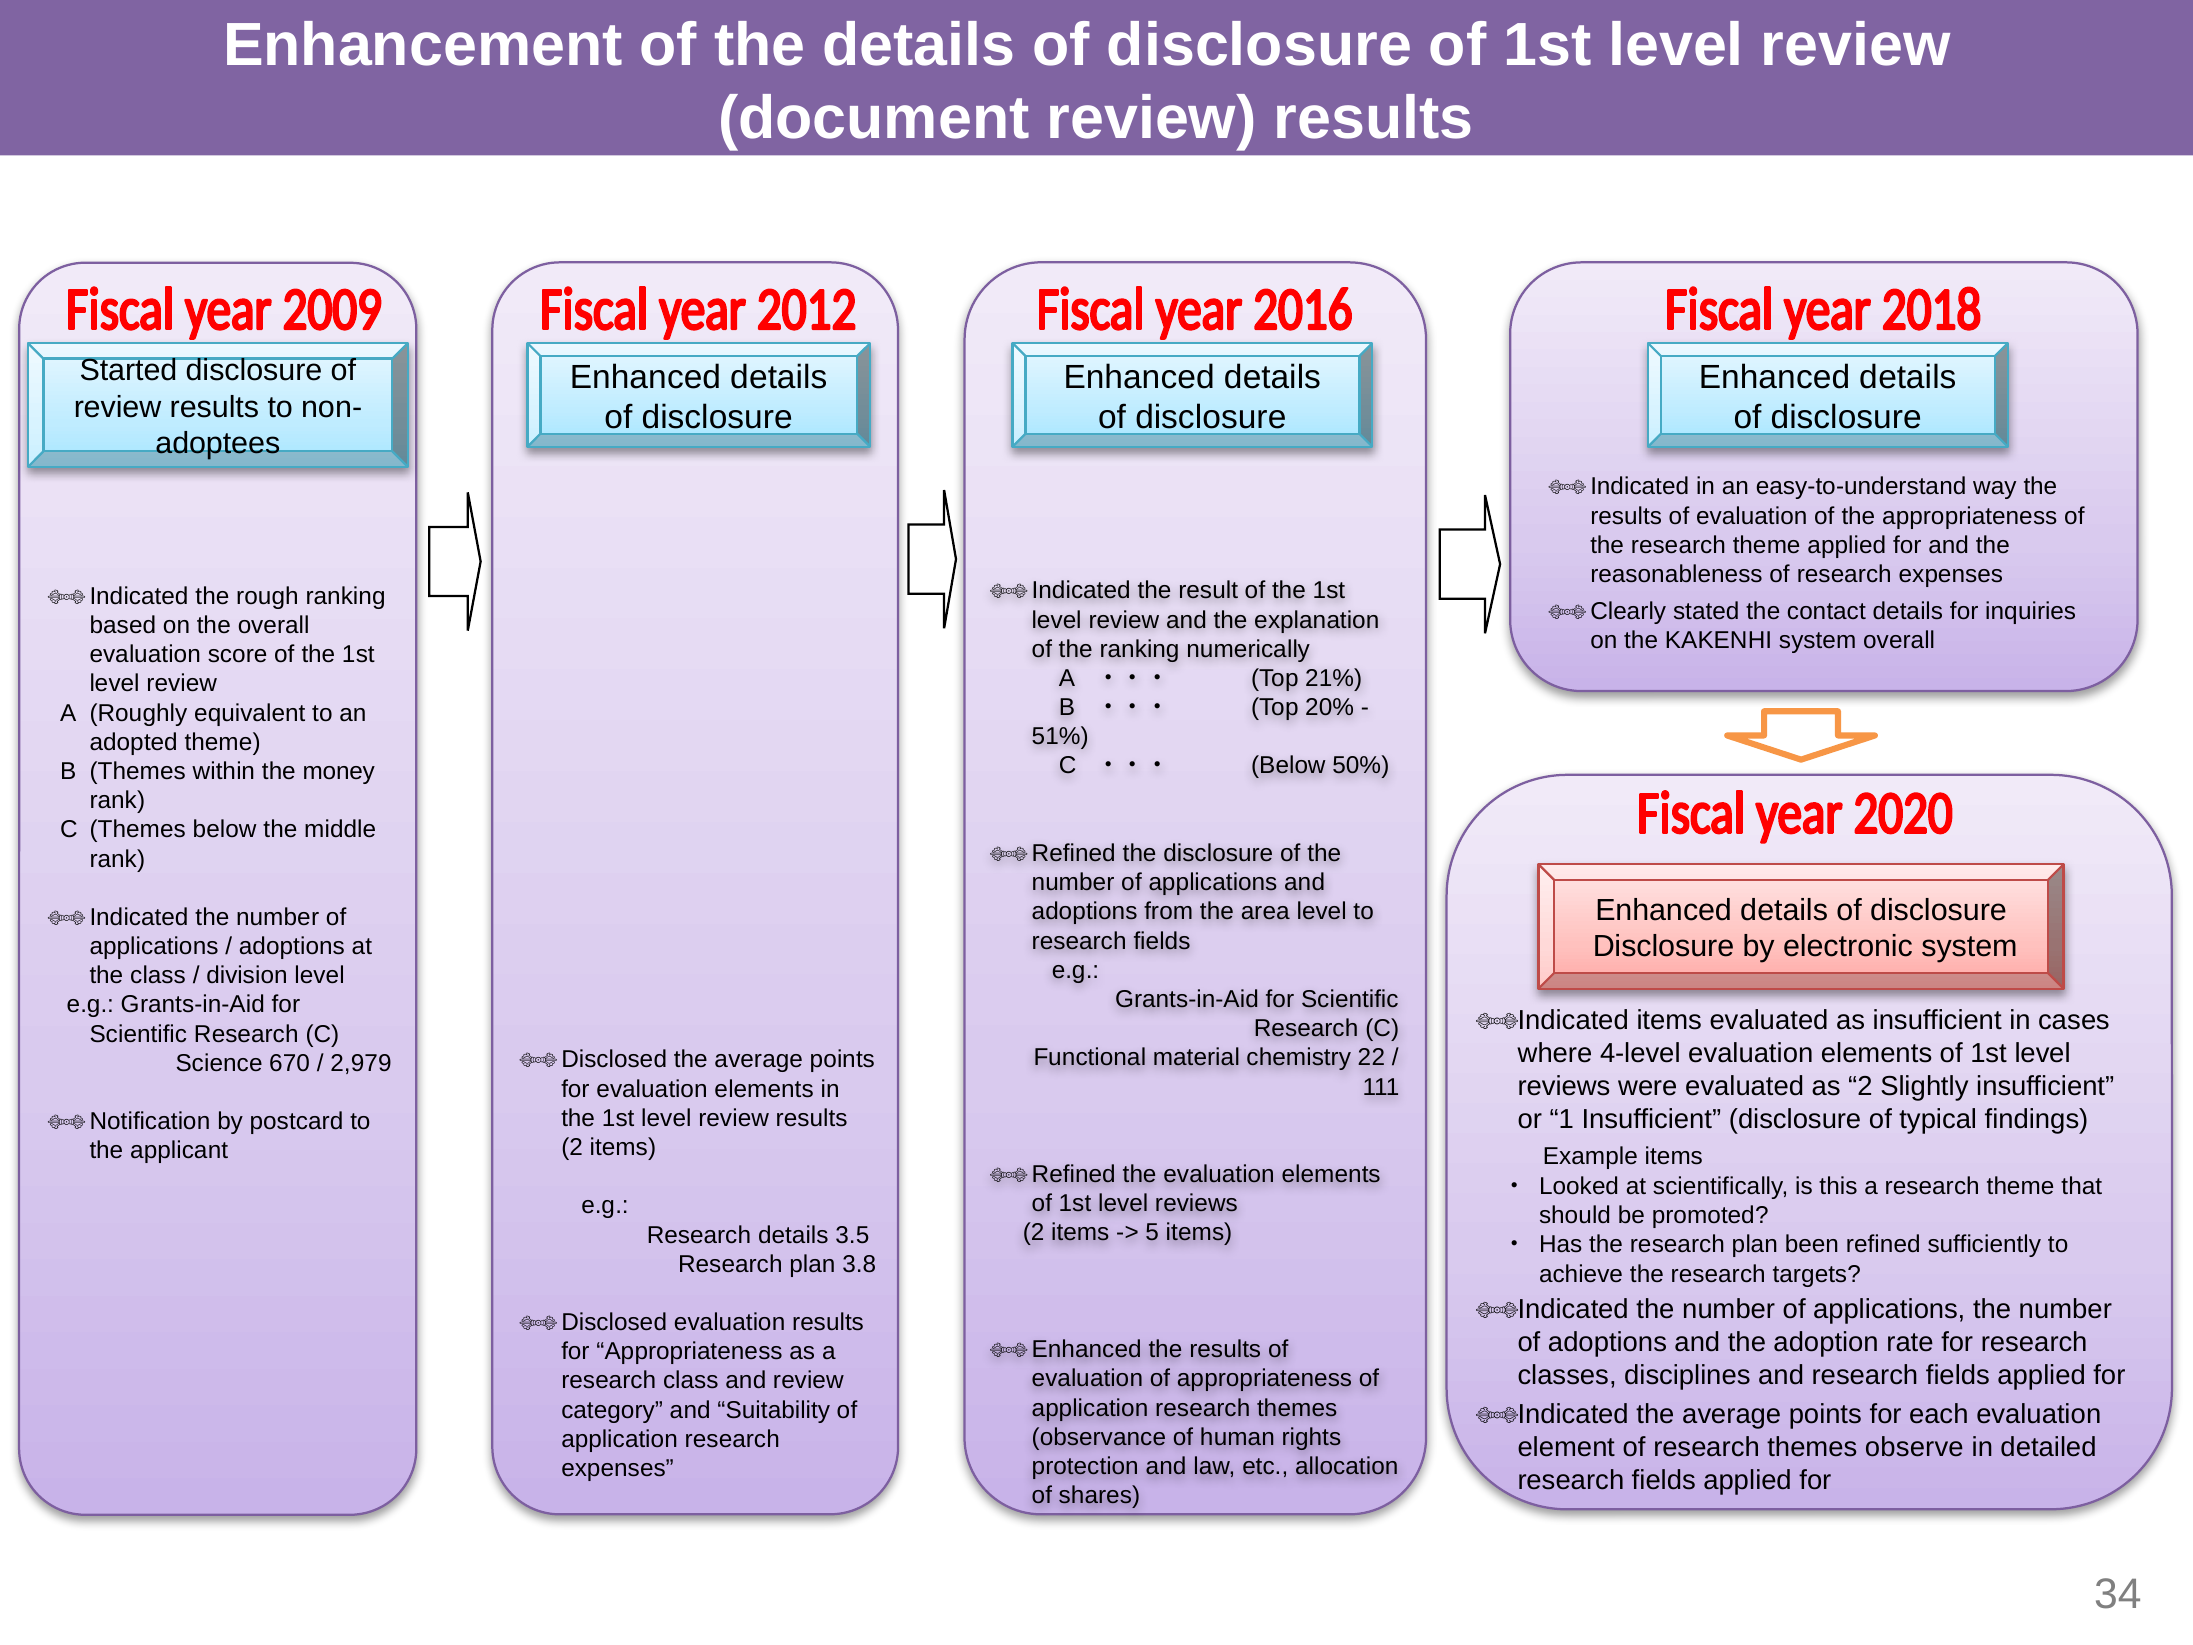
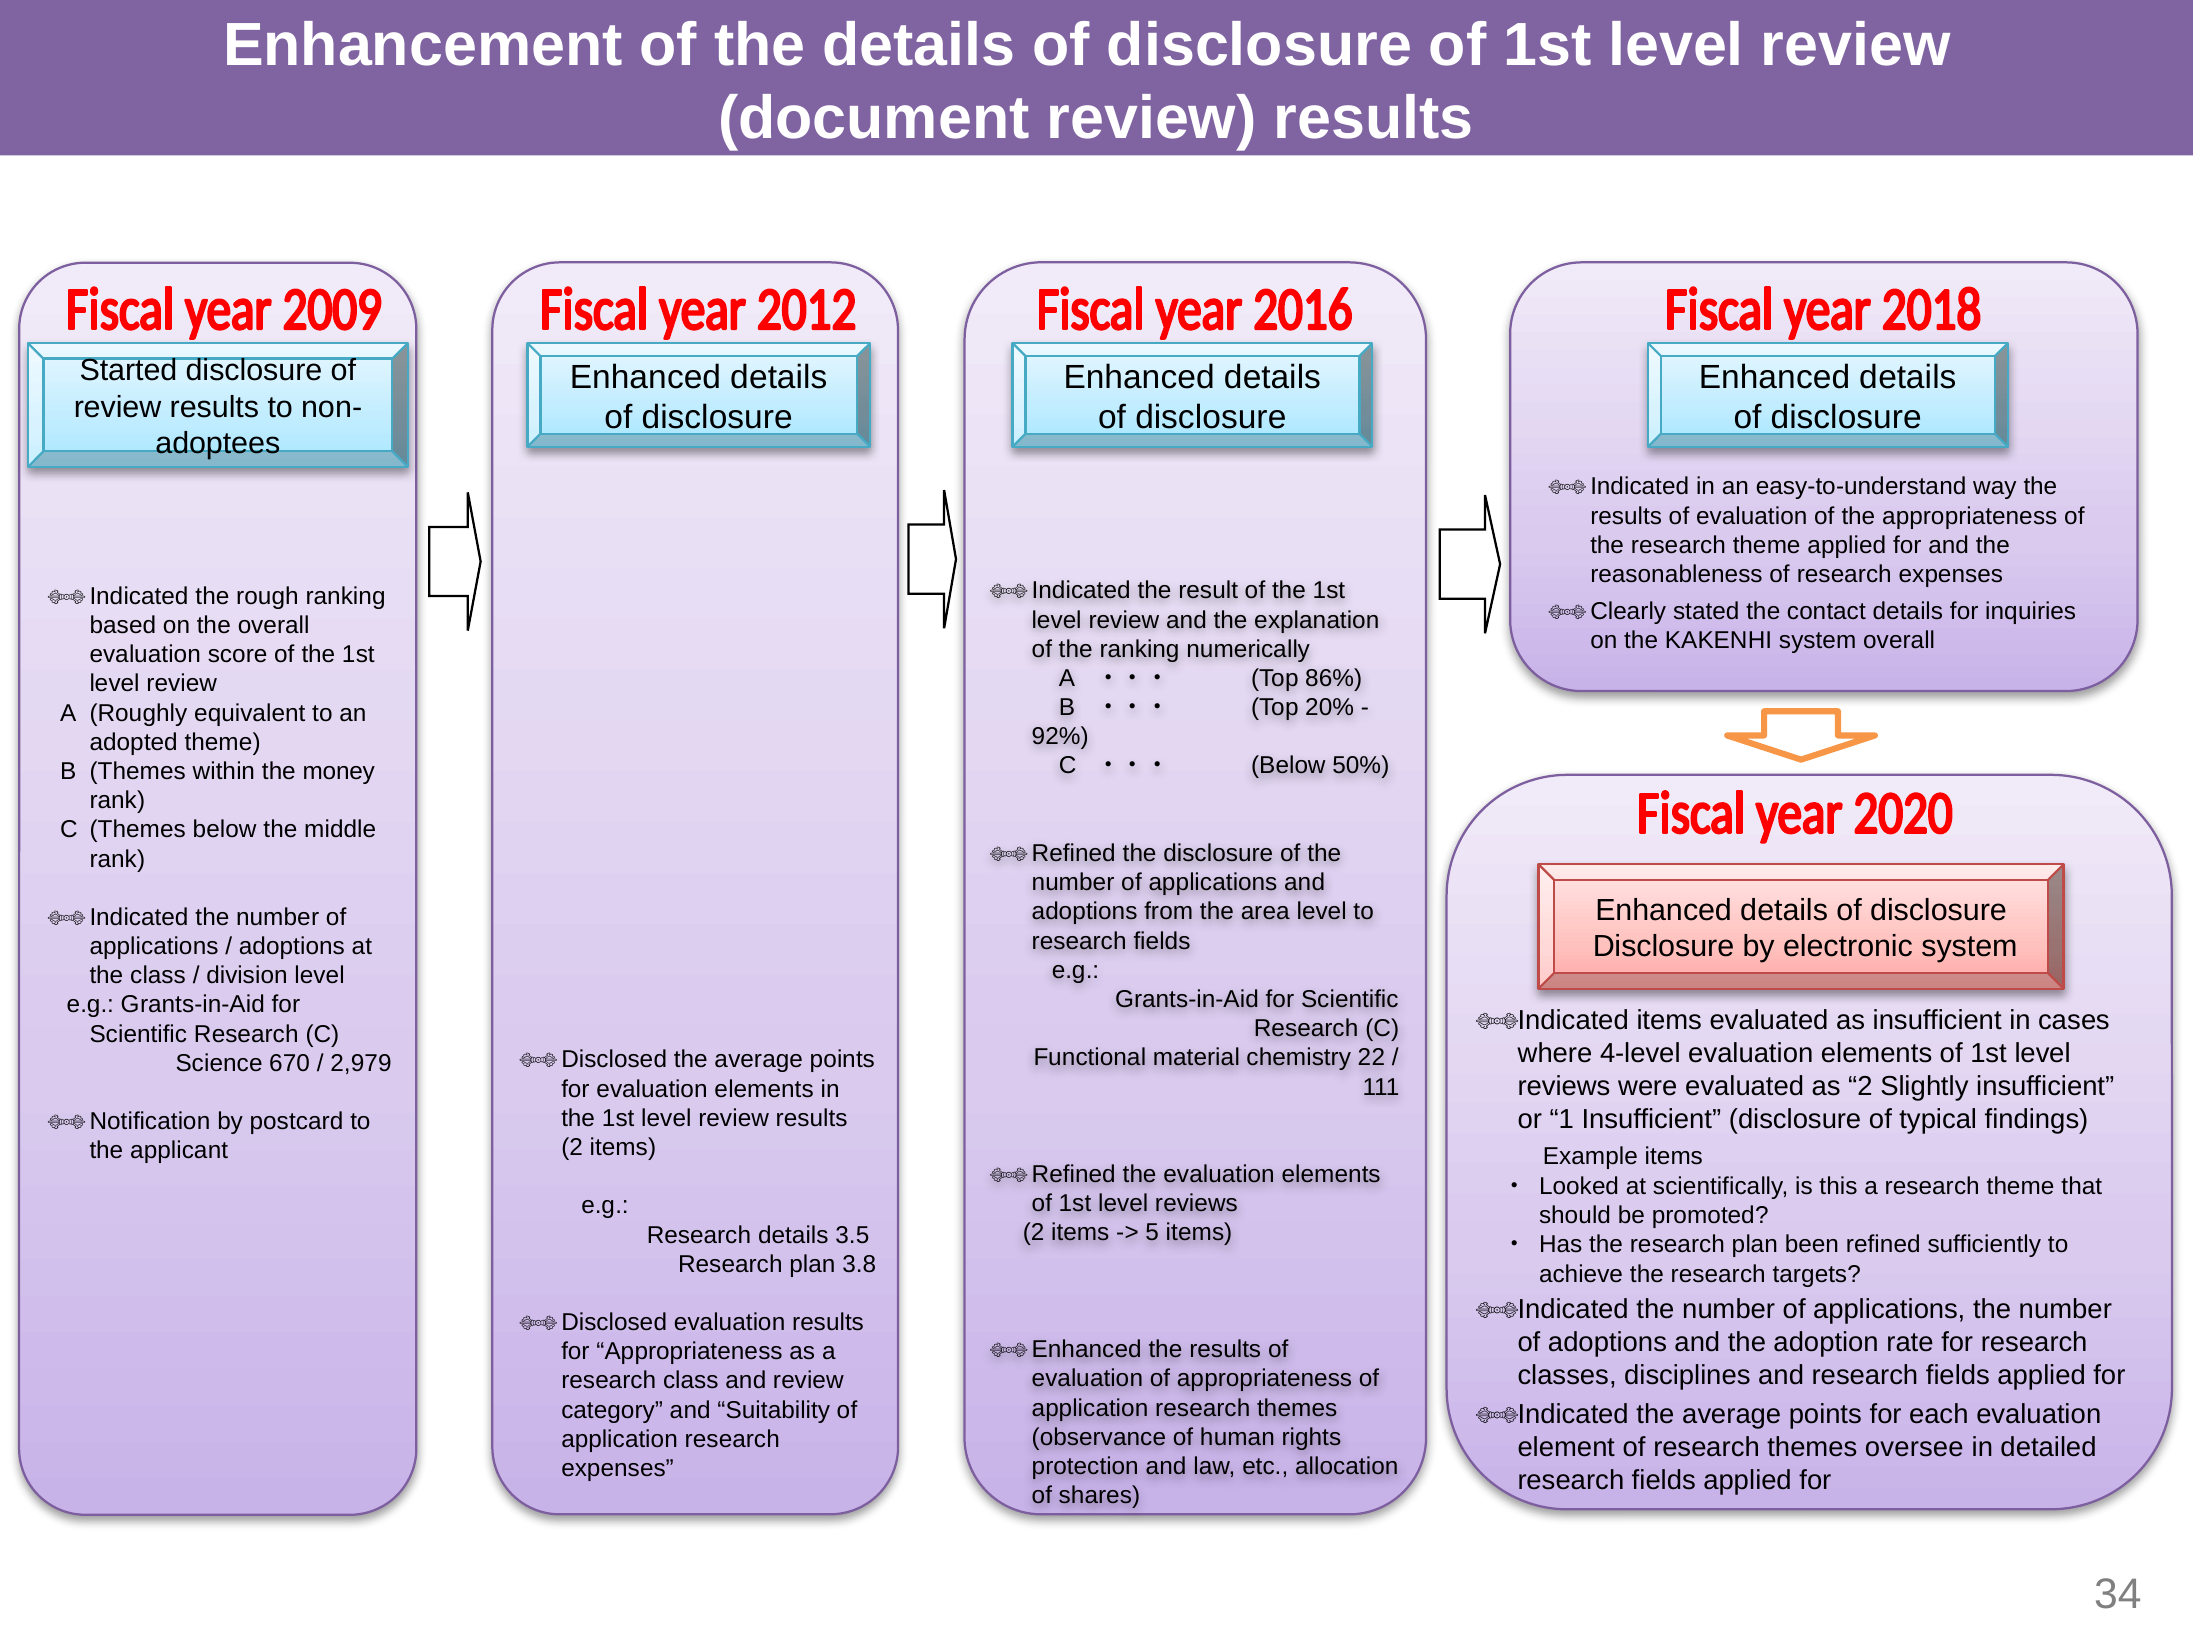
21%: 21% -> 86%
51%: 51% -> 92%
observe: observe -> oversee
